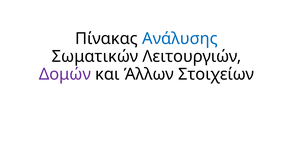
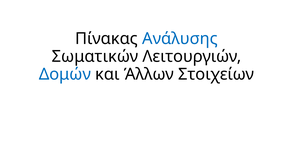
Δομών colour: purple -> blue
